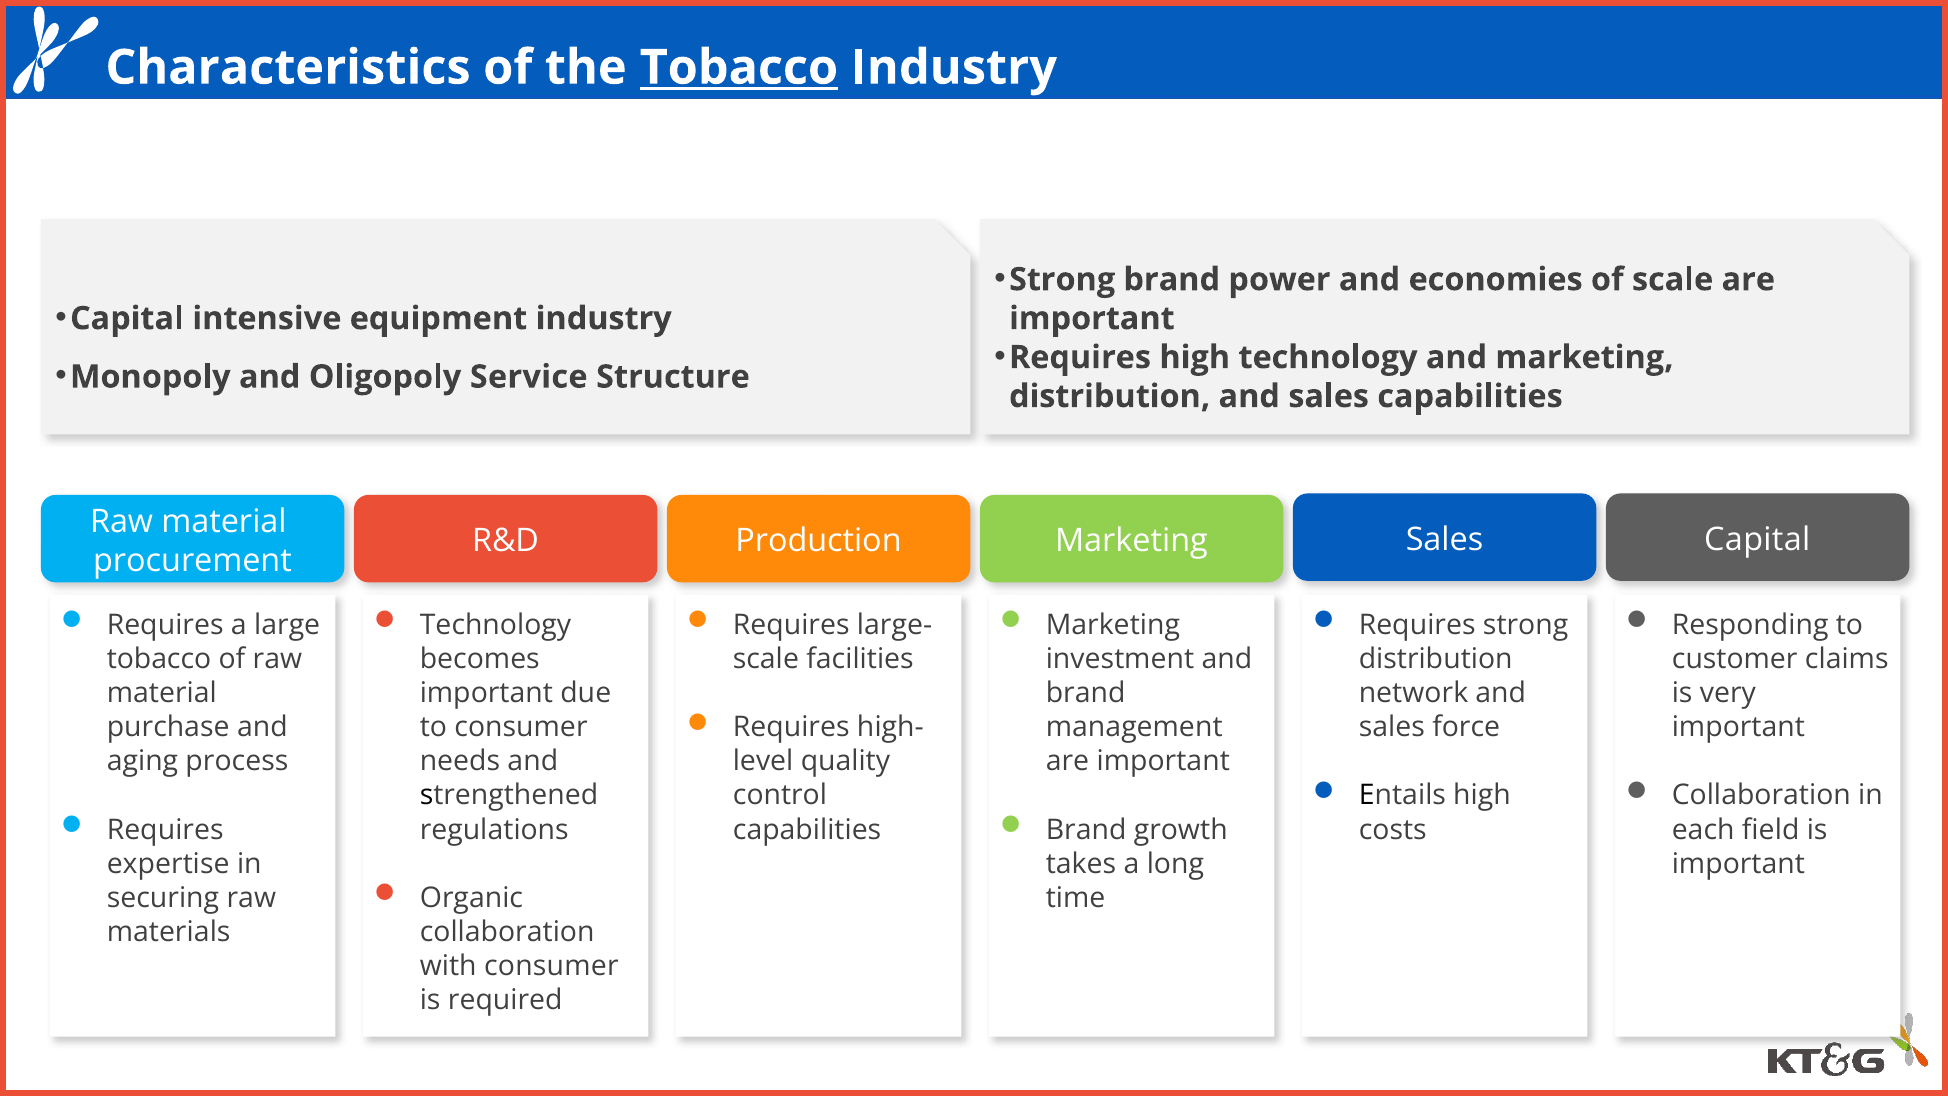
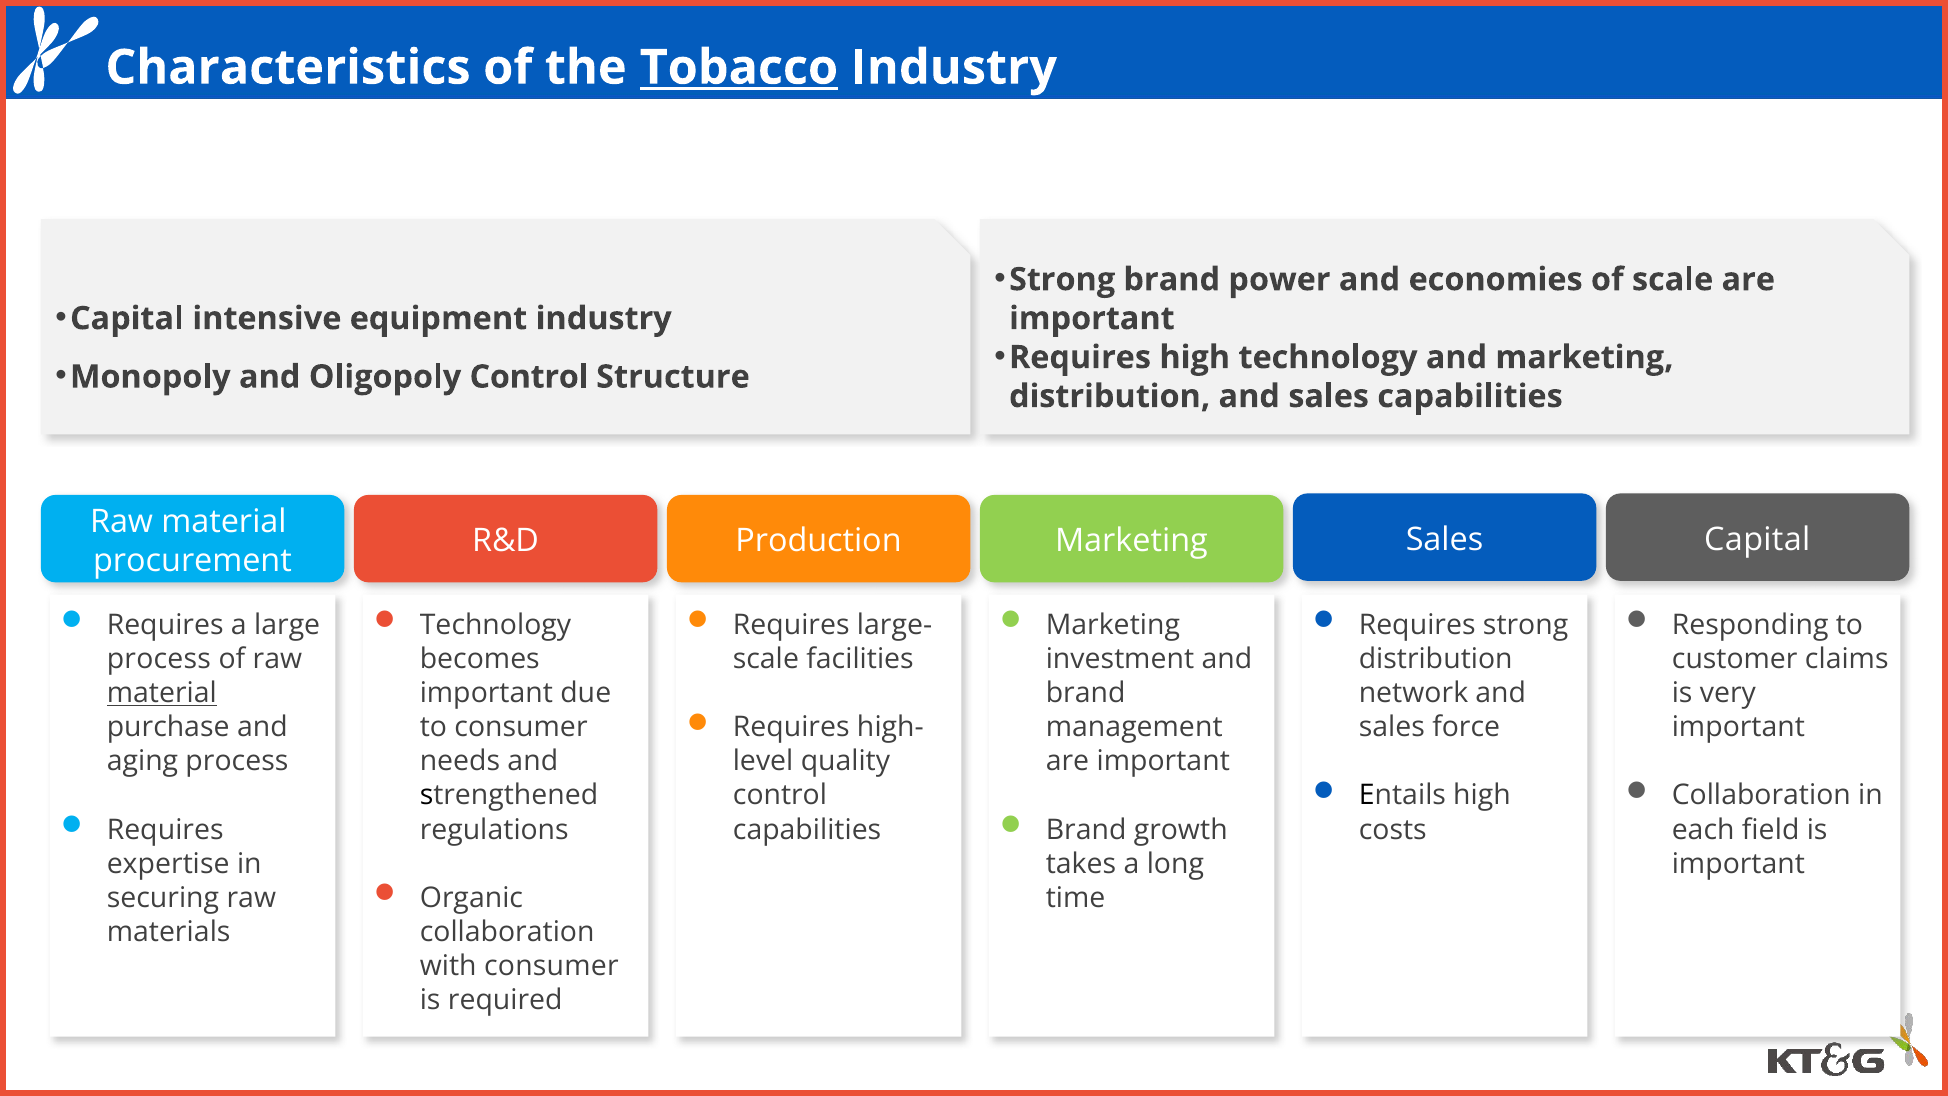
Oligopoly Service: Service -> Control
tobacco at (159, 659): tobacco -> process
material at (162, 693) underline: none -> present
